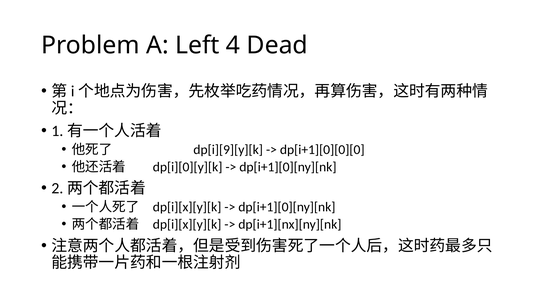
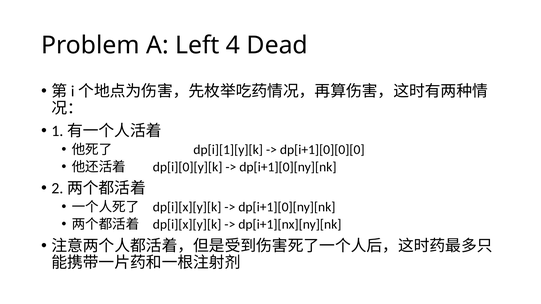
dp[i][9][y][k: dp[i][9][y][k -> dp[i][1][y][k
